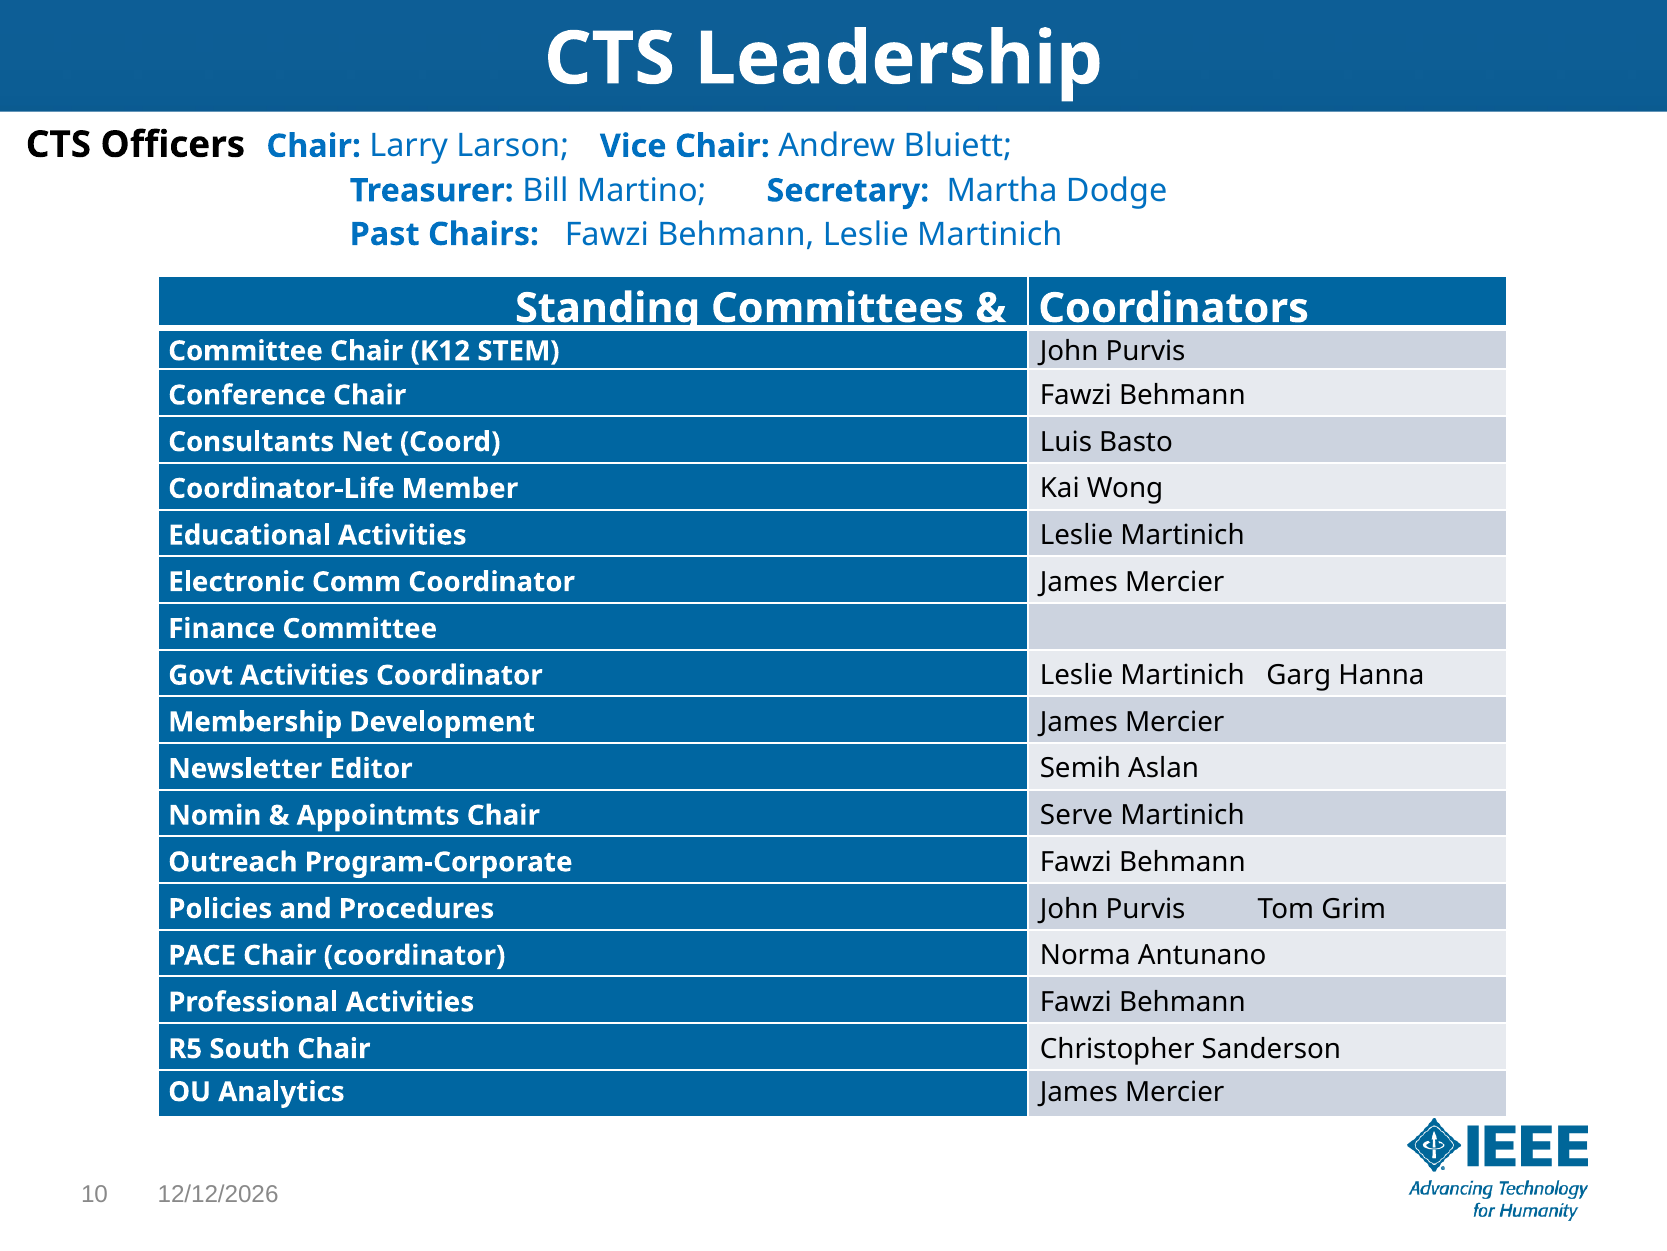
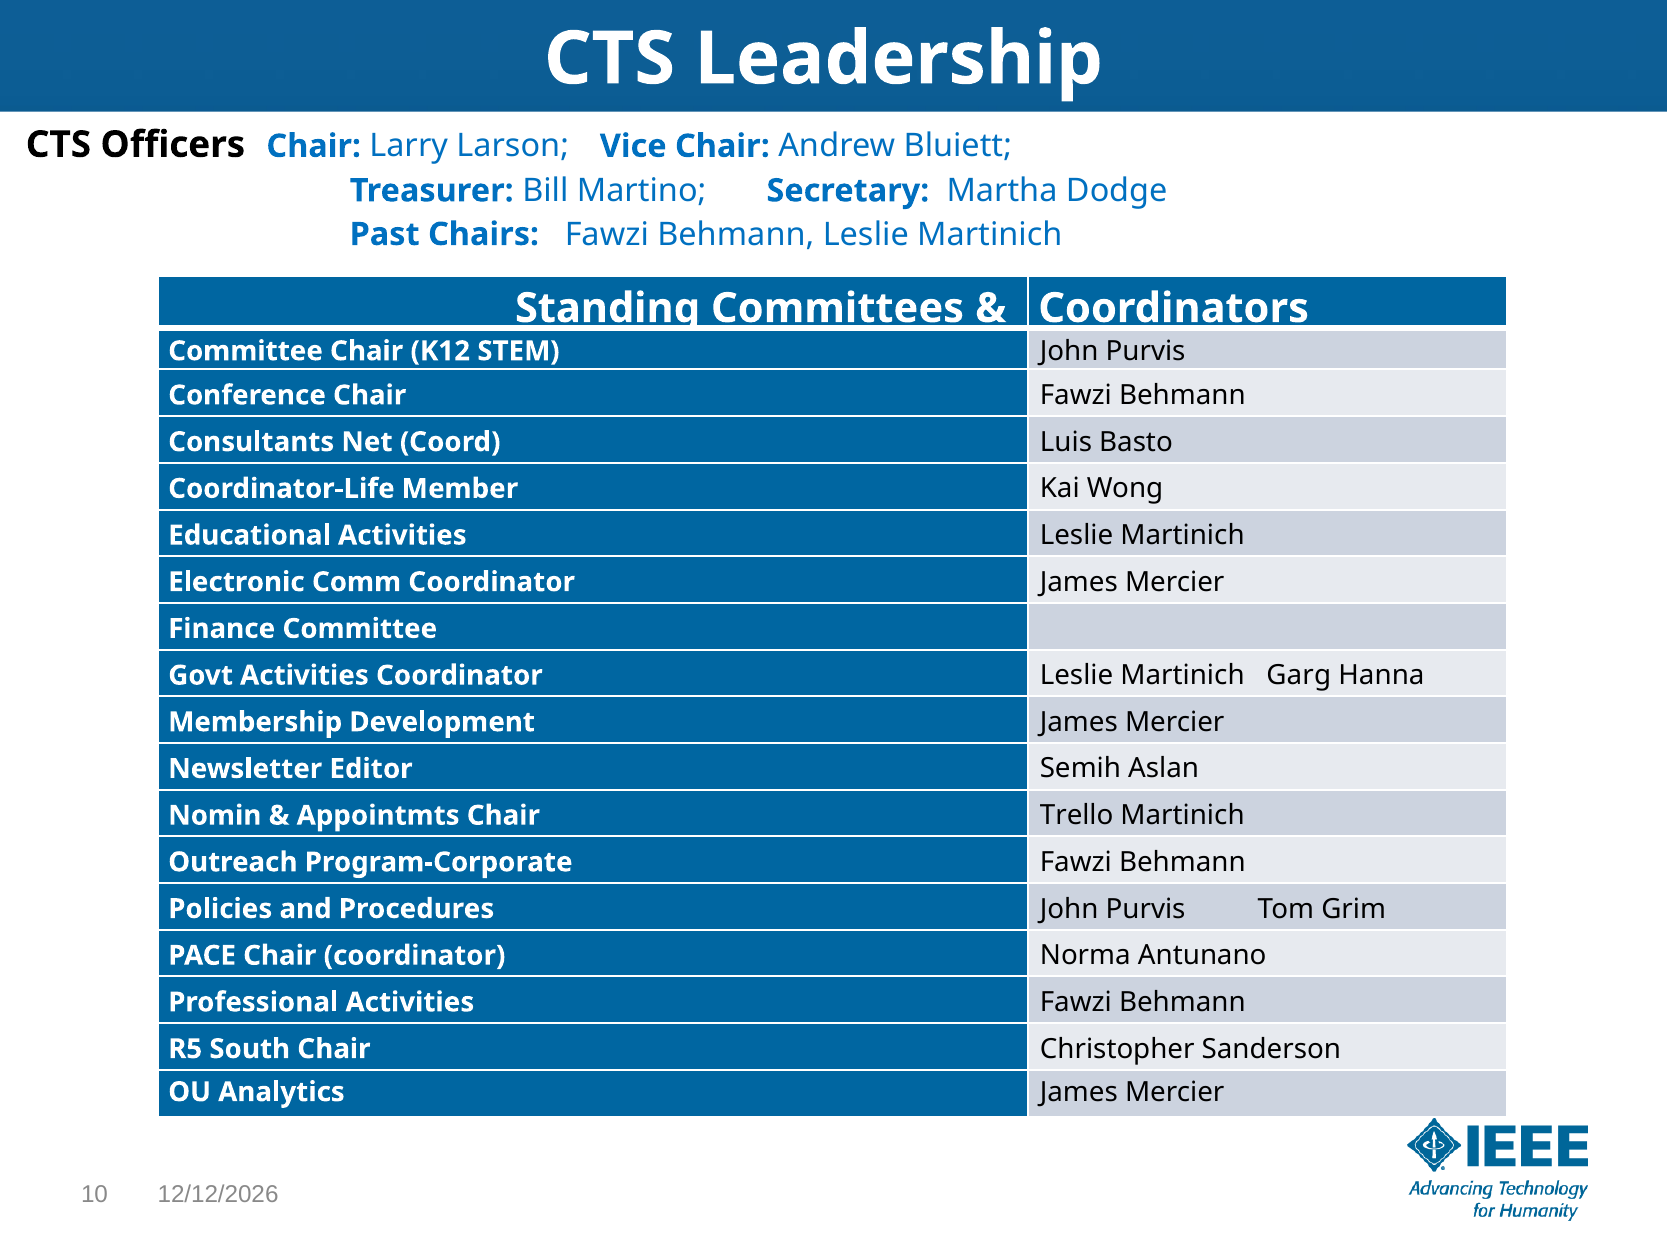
Serve: Serve -> Trello
